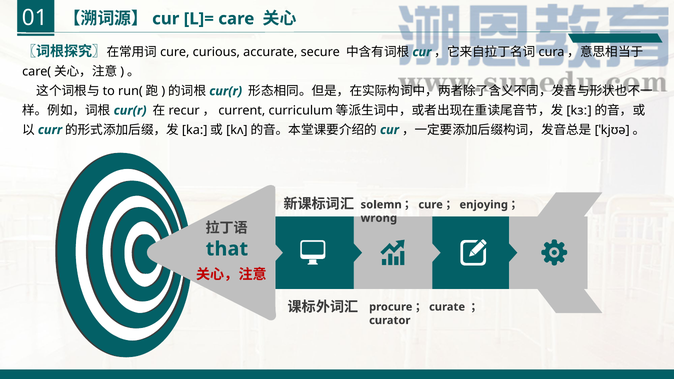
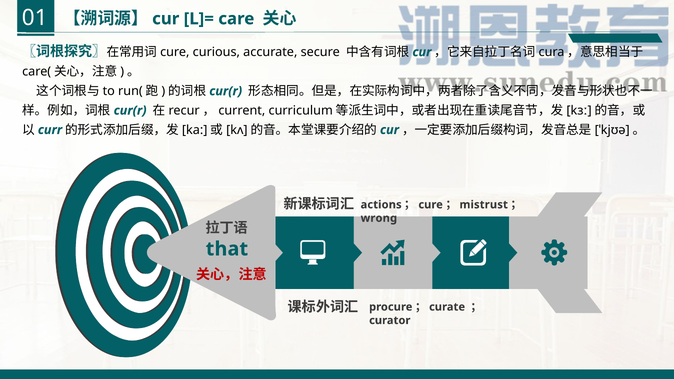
solemn: solemn -> actions
enjoying: enjoying -> mistrust
